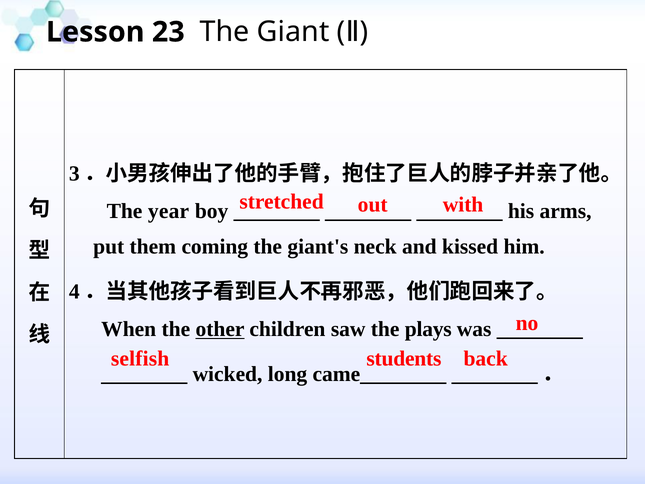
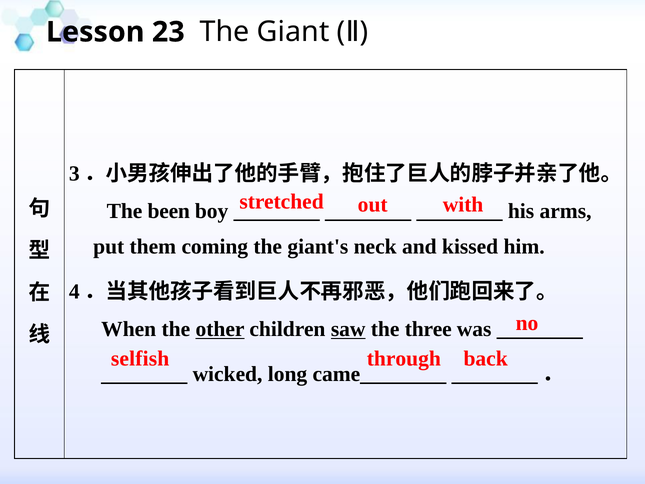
year: year -> been
saw underline: none -> present
plays: plays -> three
students: students -> through
